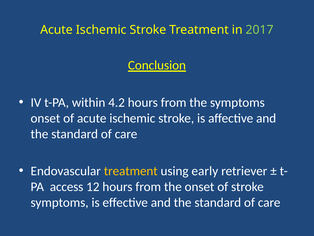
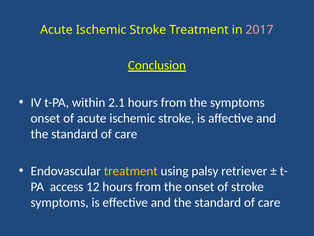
2017 colour: light green -> pink
4.2: 4.2 -> 2.1
early: early -> palsy
